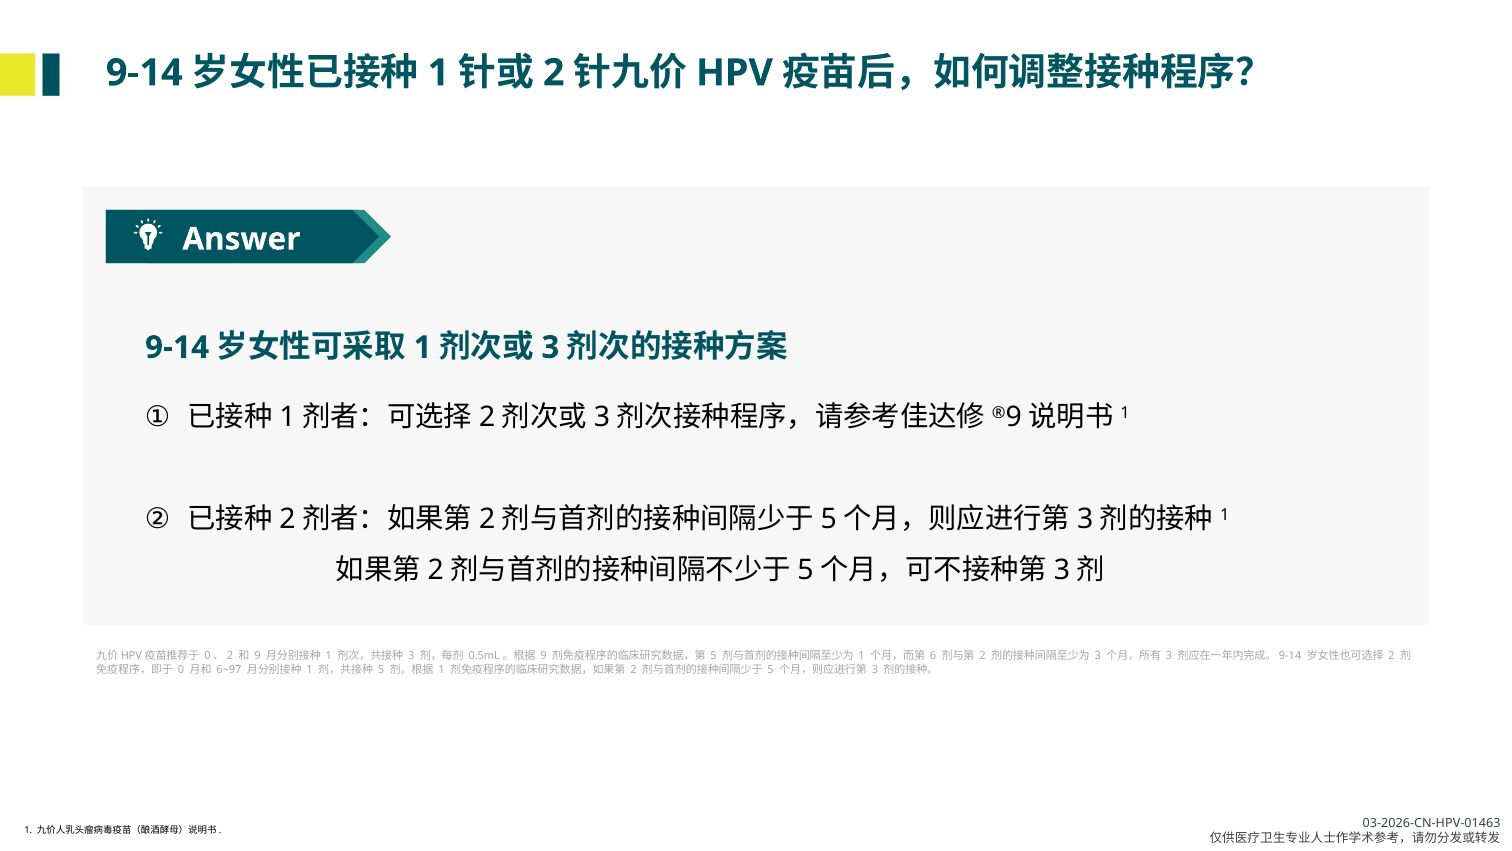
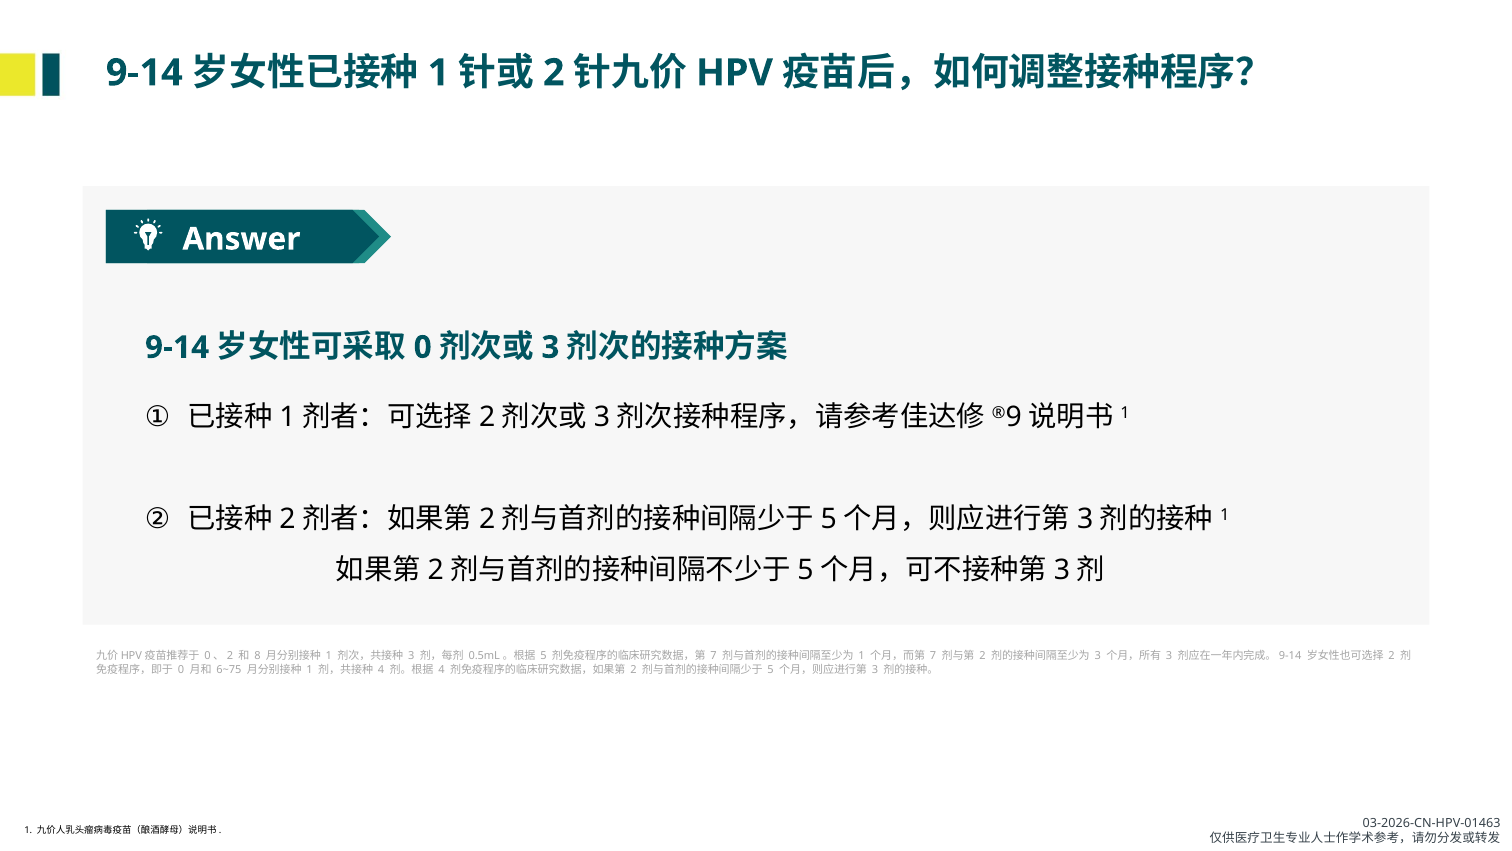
1 at (423, 347): 1 -> 0
9 at (257, 656): 9 -> 8
9 at (543, 656): 9 -> 5
5 at (714, 656): 5 -> 7
6 at (933, 656): 6 -> 7
6~97: 6~97 -> 6~75
5 at (381, 669): 5 -> 4
1 at (441, 669): 1 -> 4
